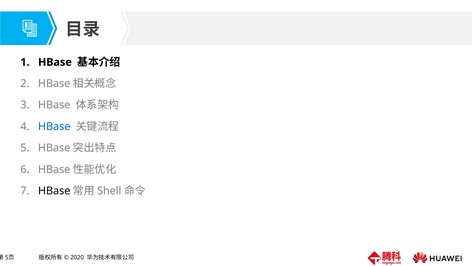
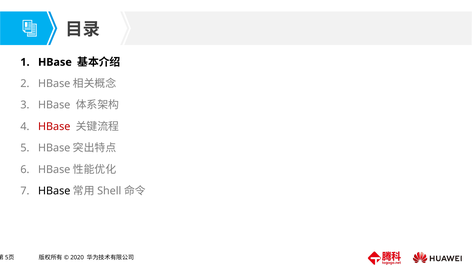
HBase at (54, 126) colour: blue -> red
